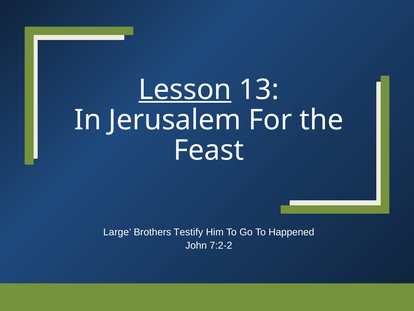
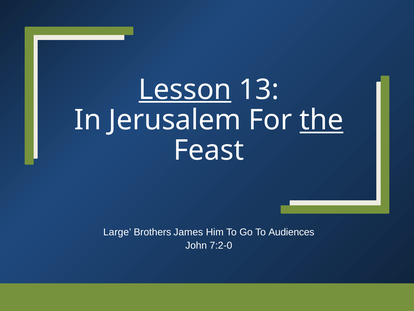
the underline: none -> present
Testify: Testify -> James
Happened: Happened -> Audiences
7:2-2: 7:2-2 -> 7:2-0
